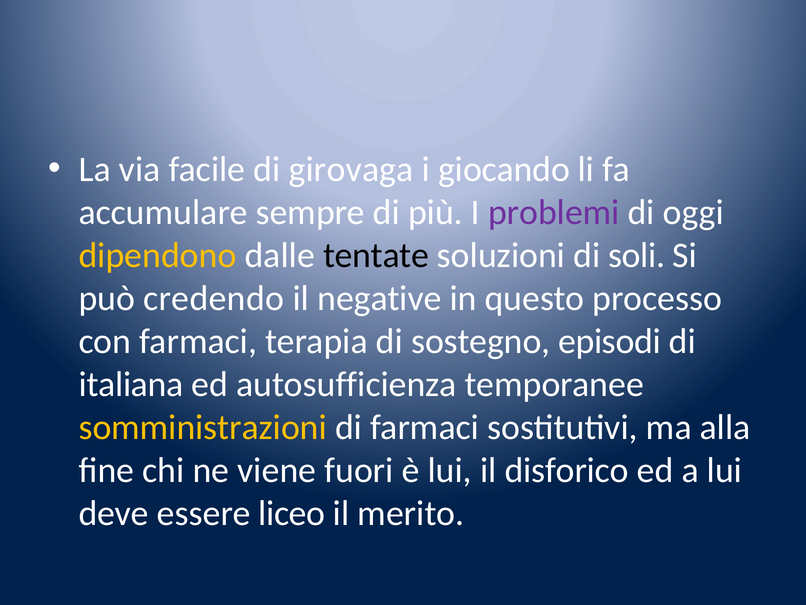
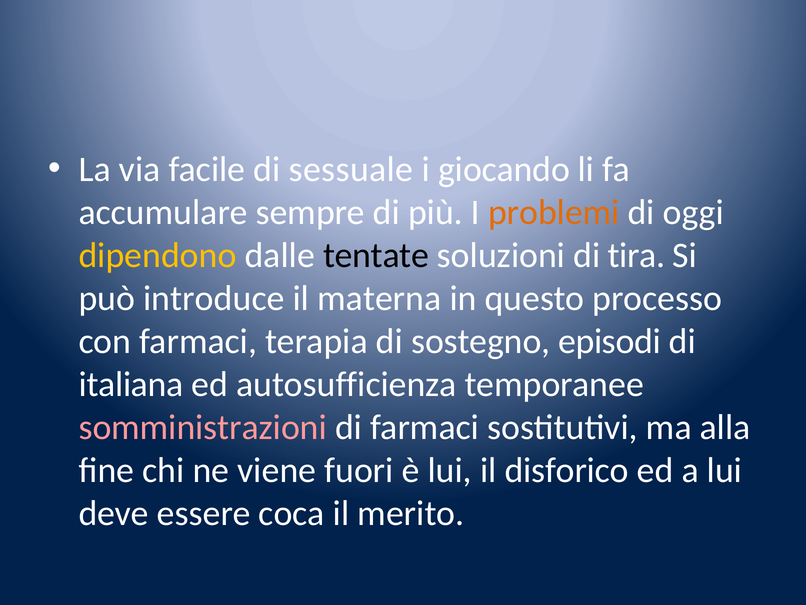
girovaga: girovaga -> sessuale
problemi colour: purple -> orange
soli: soli -> tira
credendo: credendo -> introduce
negative: negative -> materna
somministrazioni colour: yellow -> pink
liceo: liceo -> coca
